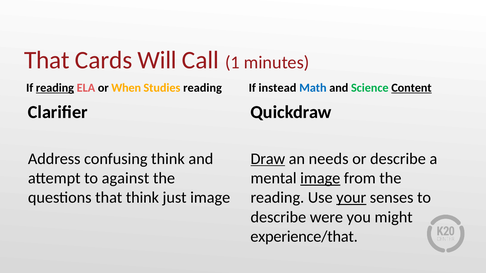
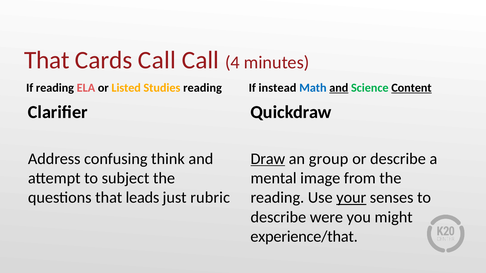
Cards Will: Will -> Call
1: 1 -> 4
reading at (55, 88) underline: present -> none
When: When -> Listed
and at (339, 88) underline: none -> present
needs: needs -> group
against: against -> subject
image at (320, 178) underline: present -> none
that think: think -> leads
just image: image -> rubric
